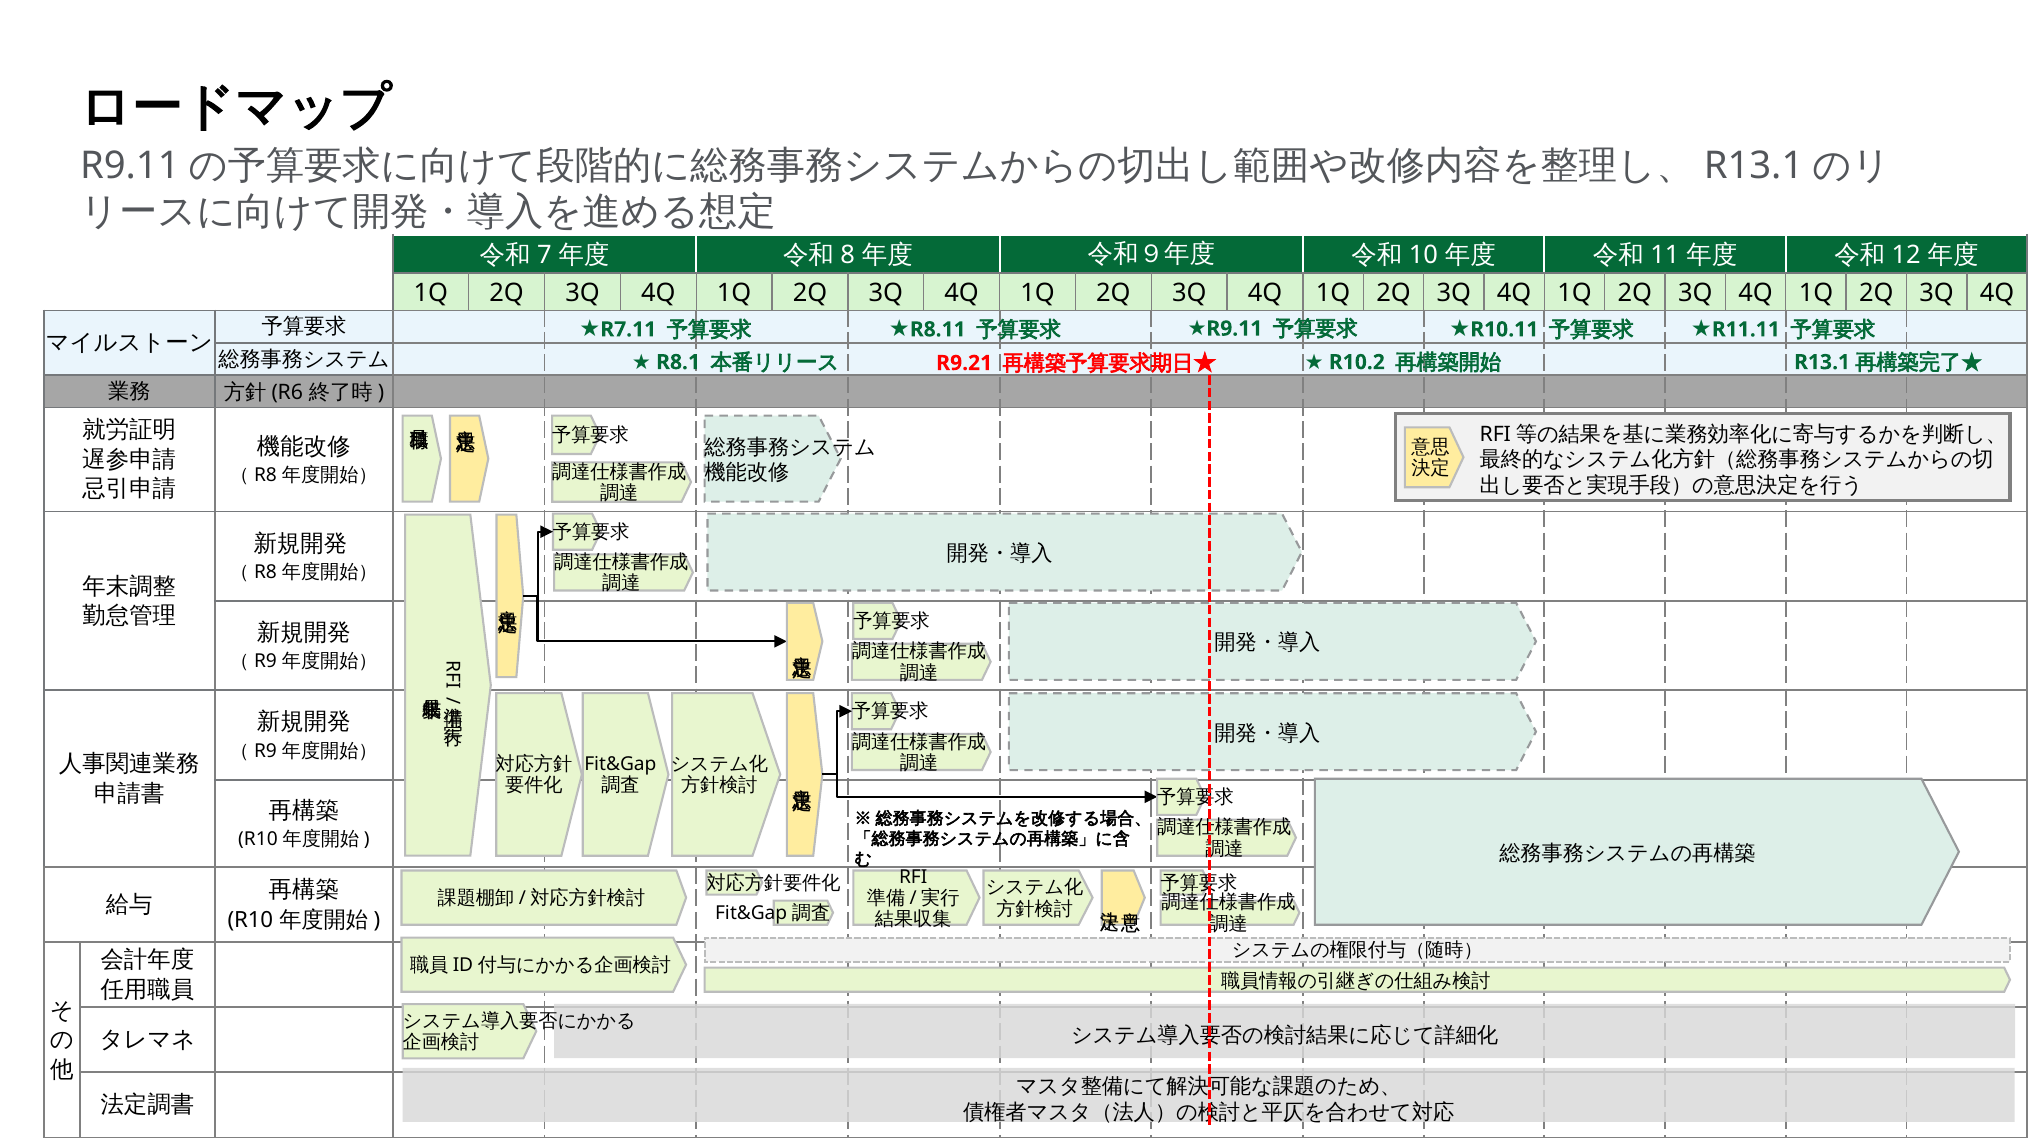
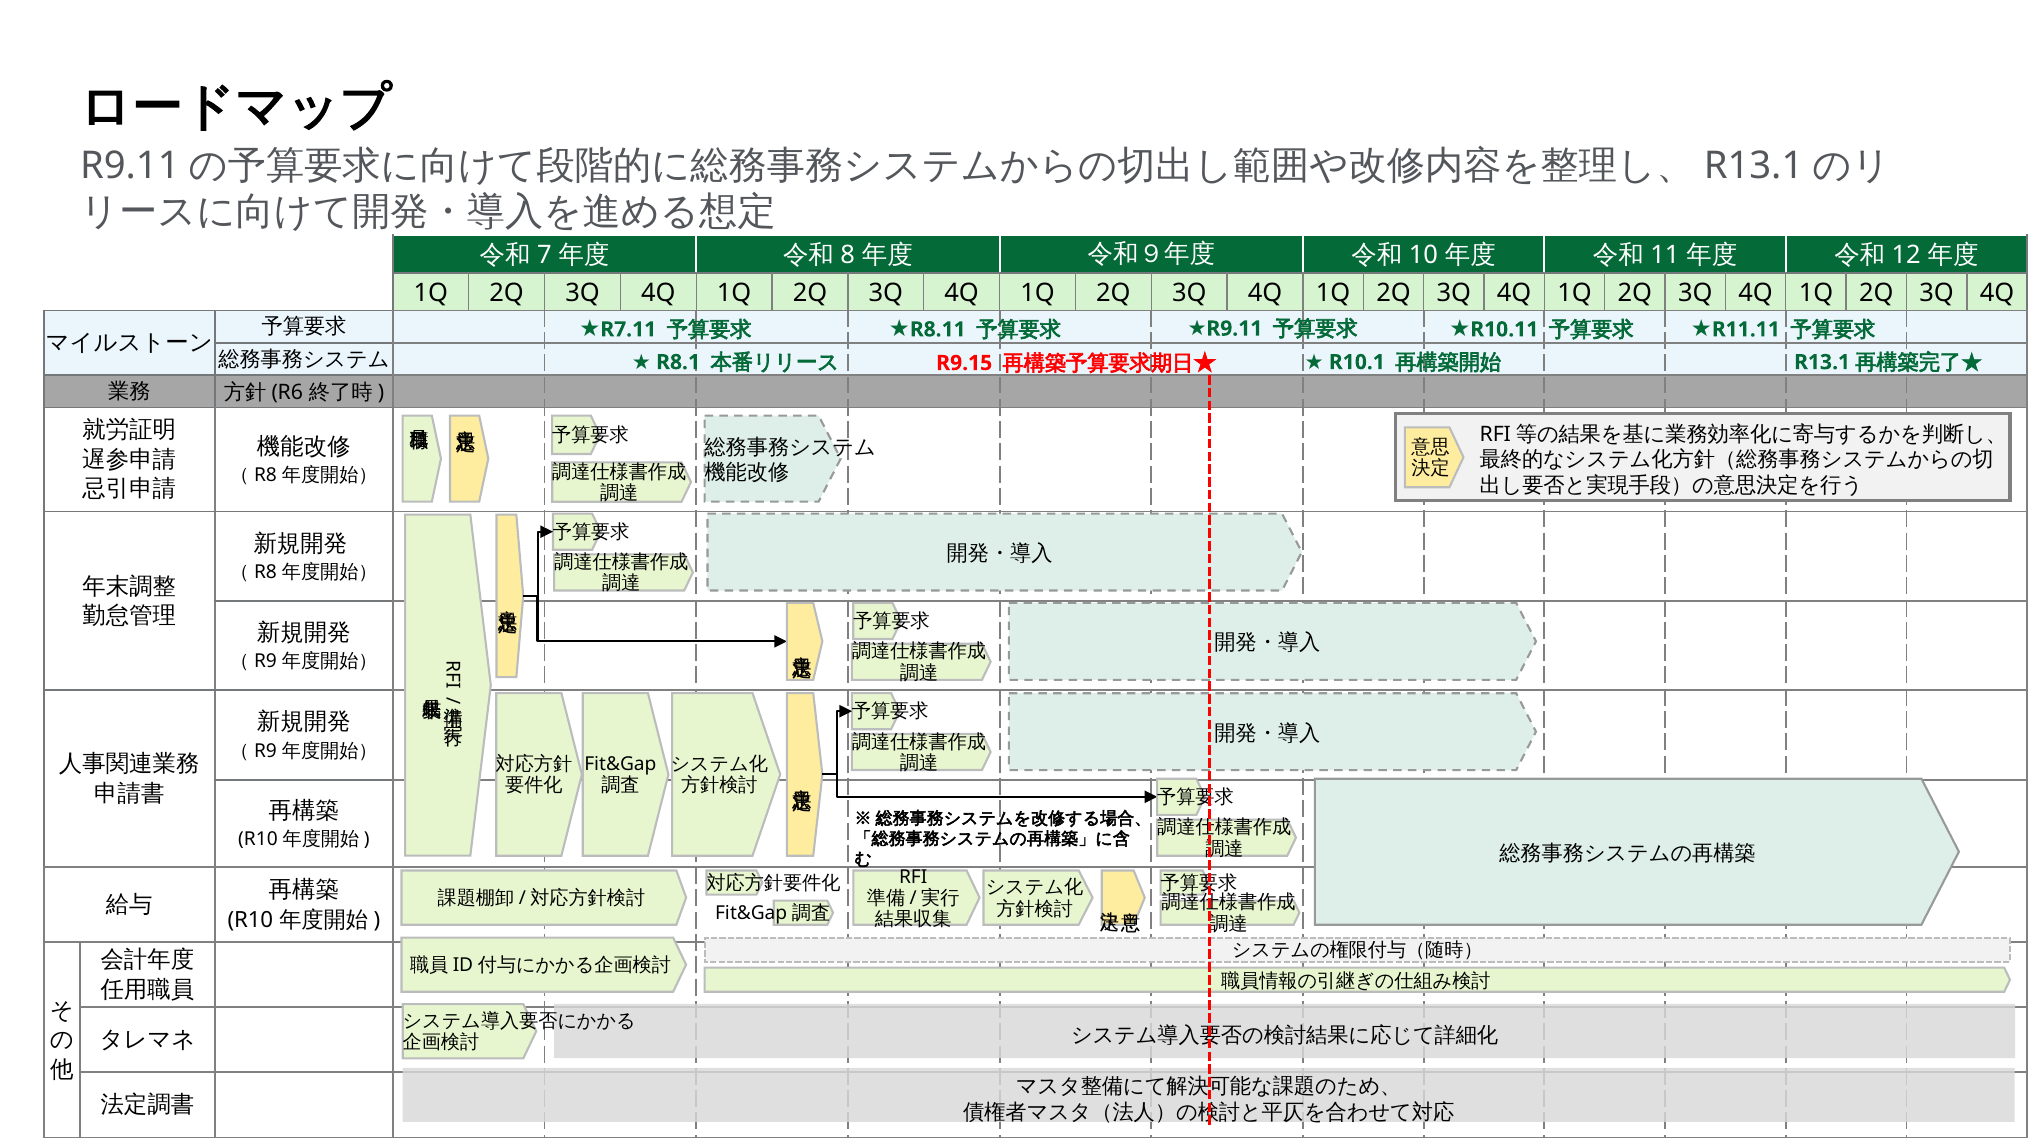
R10.2: R10.2 -> R10.1
R9.21: R9.21 -> R9.15
